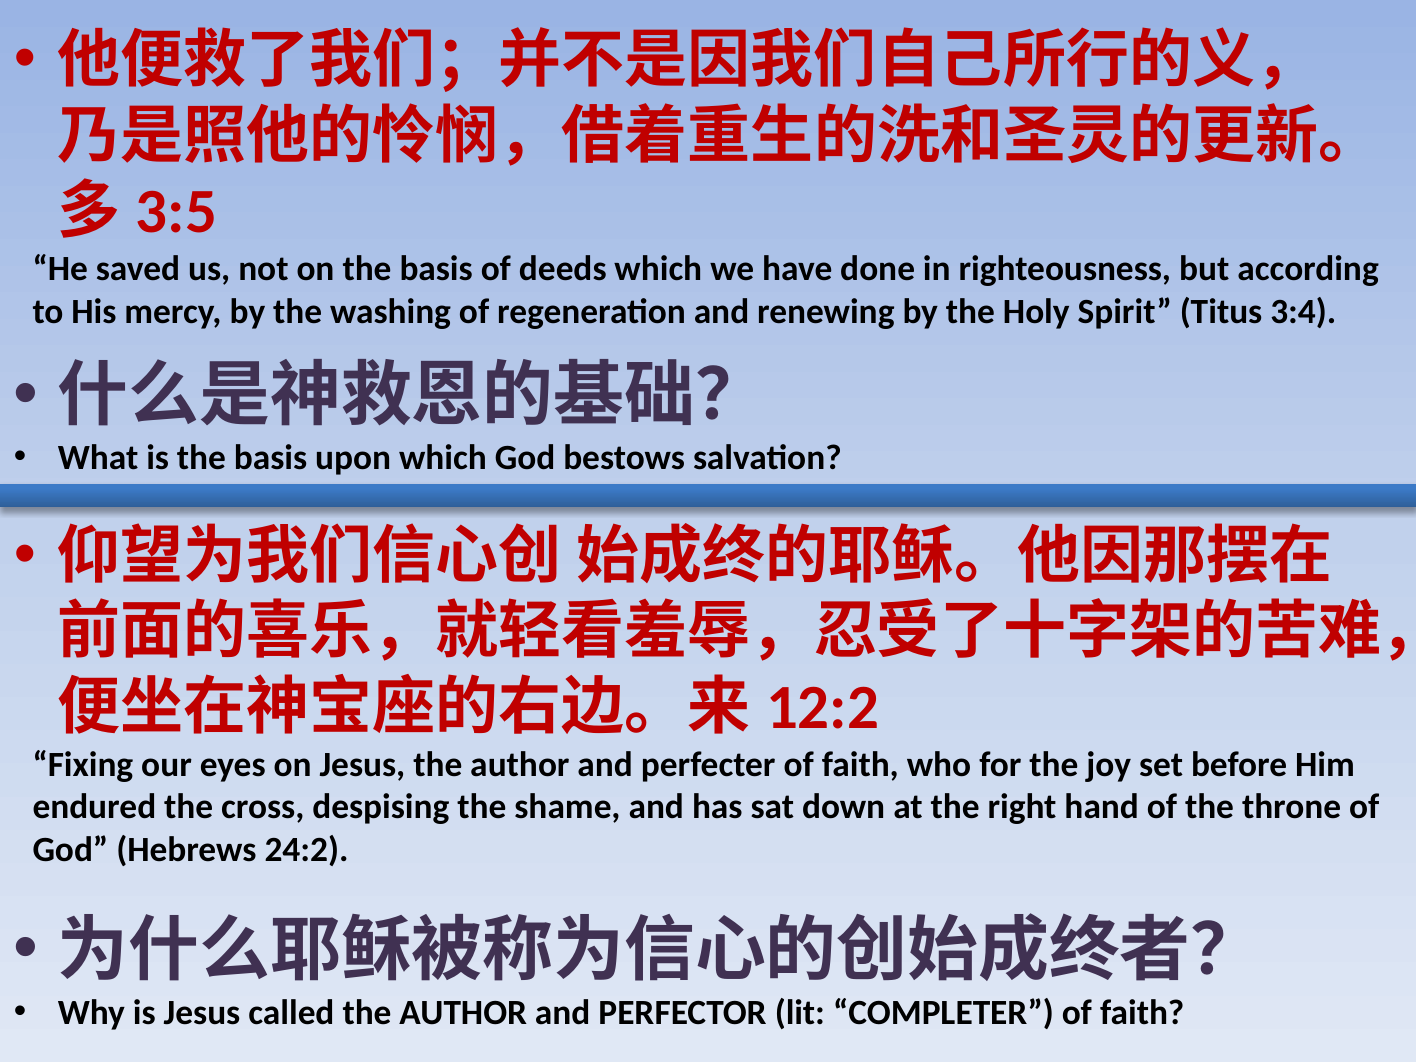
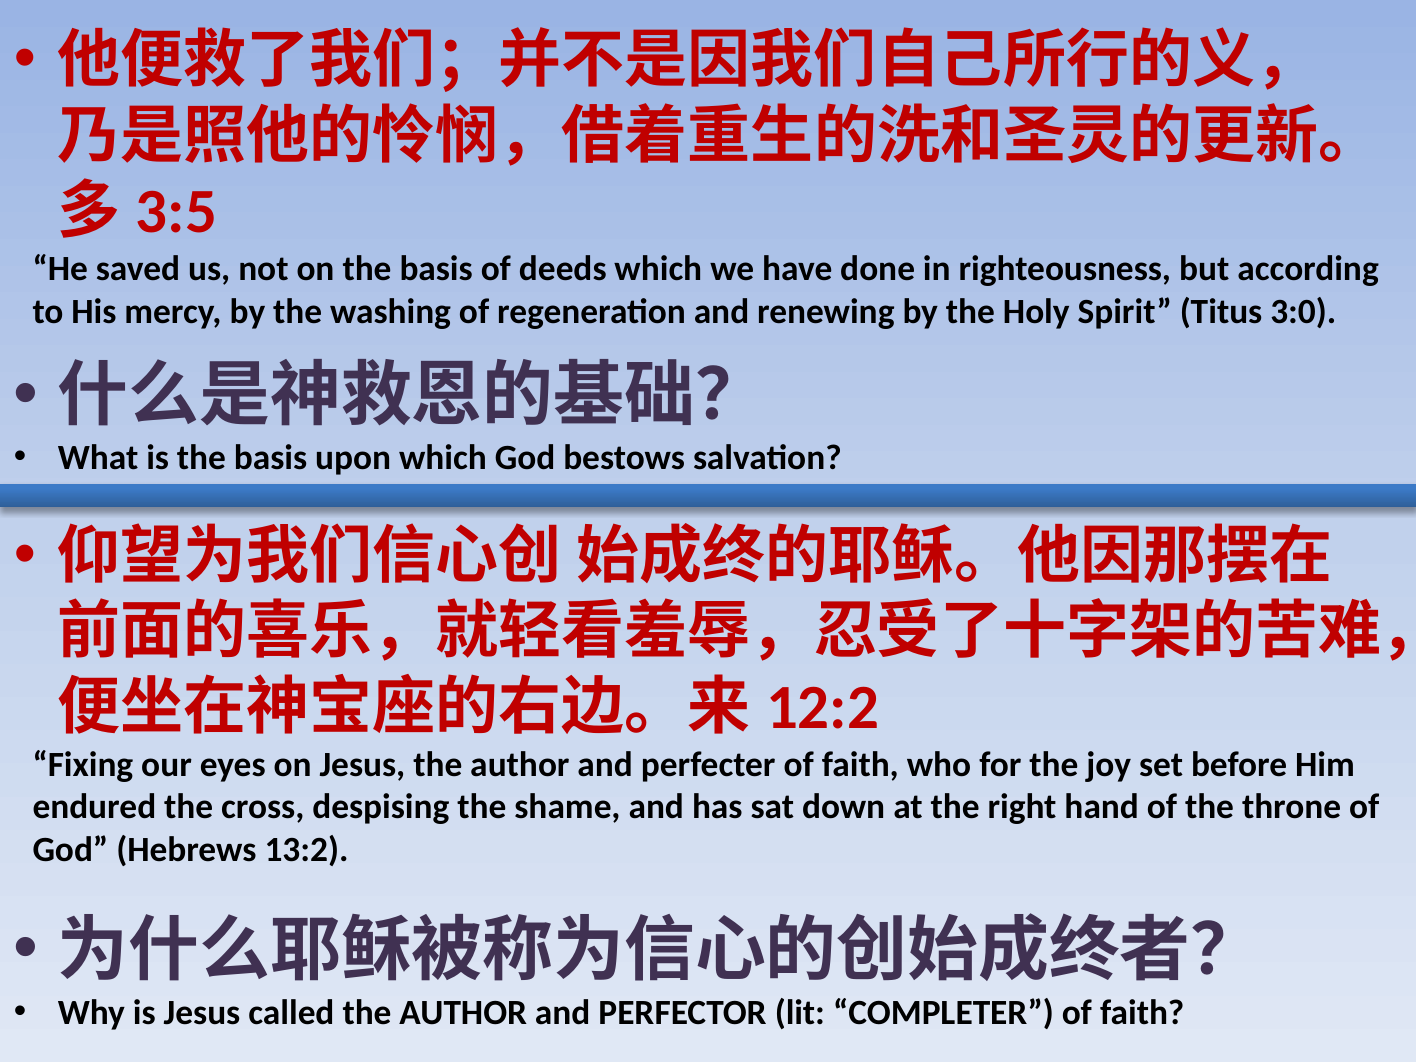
3:4: 3:4 -> 3:0
24:2: 24:2 -> 13:2
